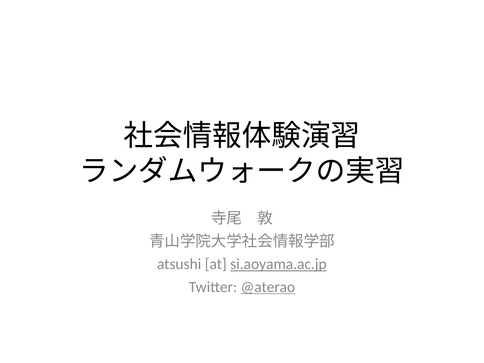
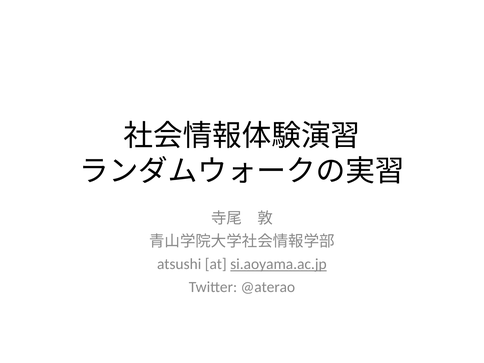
@aterao underline: present -> none
